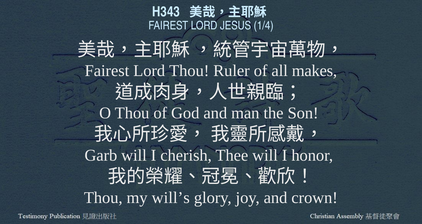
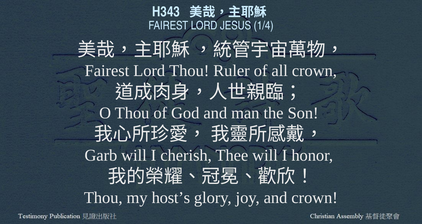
all makes: makes -> crown
will’s: will’s -> host’s
